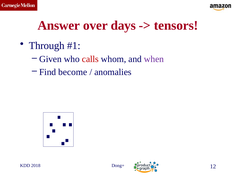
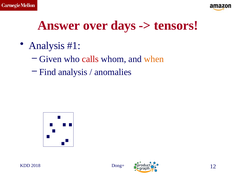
Through at (47, 46): Through -> Analysis
when colour: purple -> orange
Find become: become -> analysis
